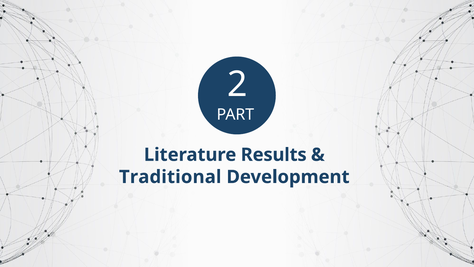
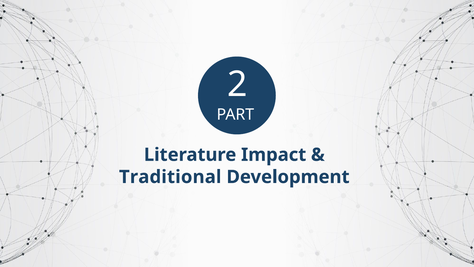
Results: Results -> Impact
